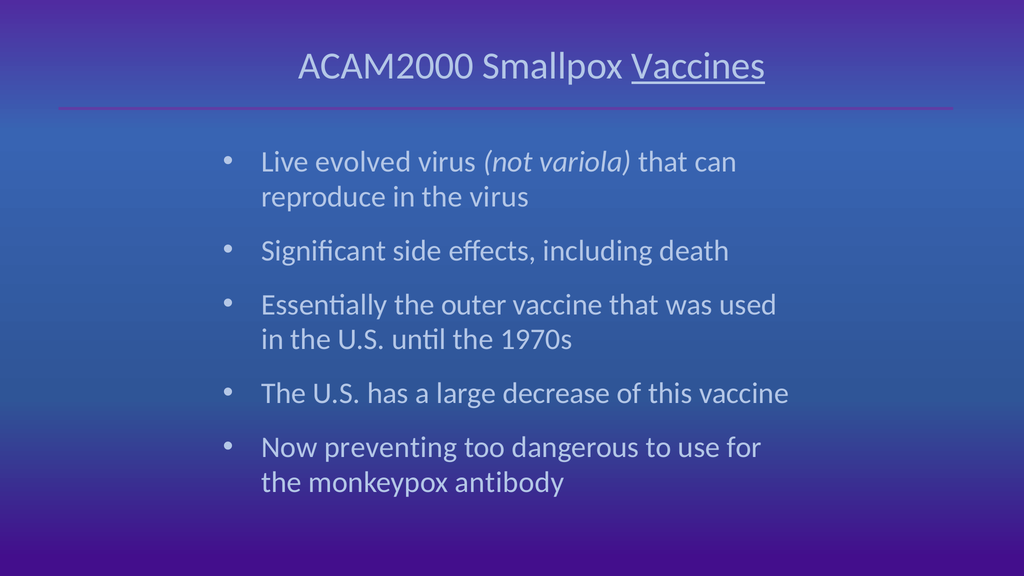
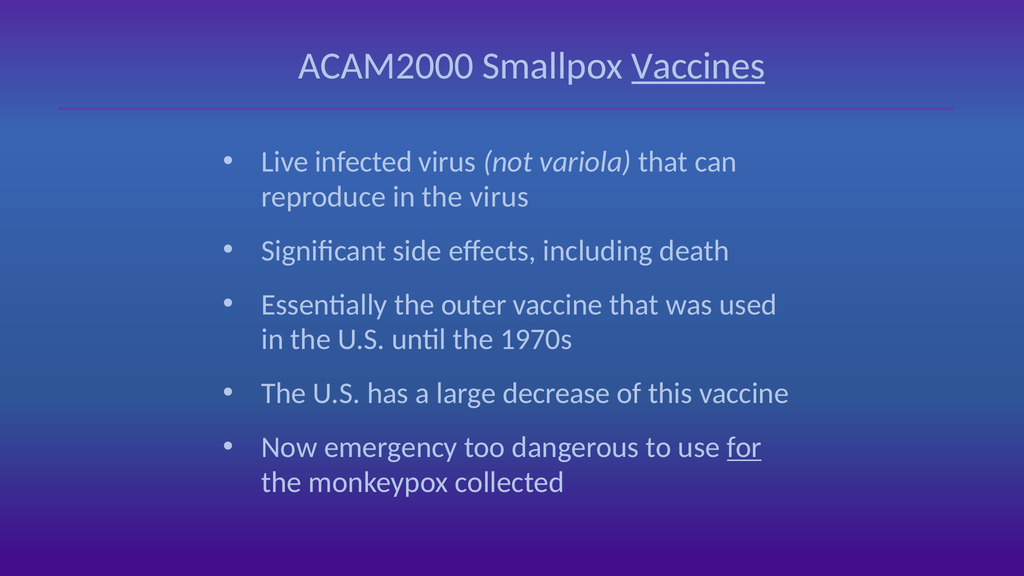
evolved: evolved -> infected
preventing: preventing -> emergency
for underline: none -> present
antibody: antibody -> collected
